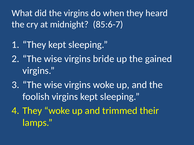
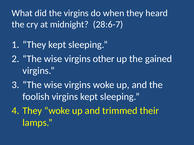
85:6-7: 85:6-7 -> 28:6-7
bride: bride -> other
